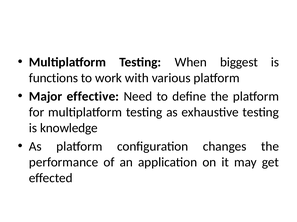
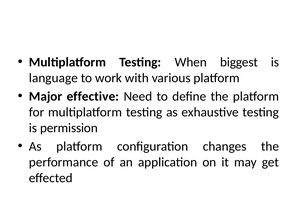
functions: functions -> language
knowledge: knowledge -> permission
